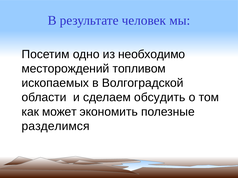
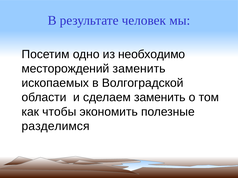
месторождений топливом: топливом -> заменить
сделаем обсудить: обсудить -> заменить
может: может -> чтобы
